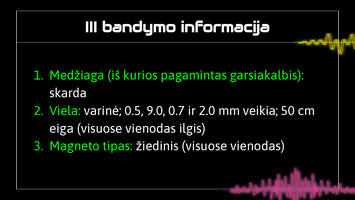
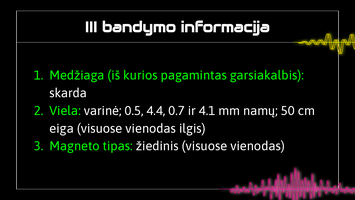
9.0: 9.0 -> 4.4
2.0: 2.0 -> 4.1
veikia: veikia -> namų
